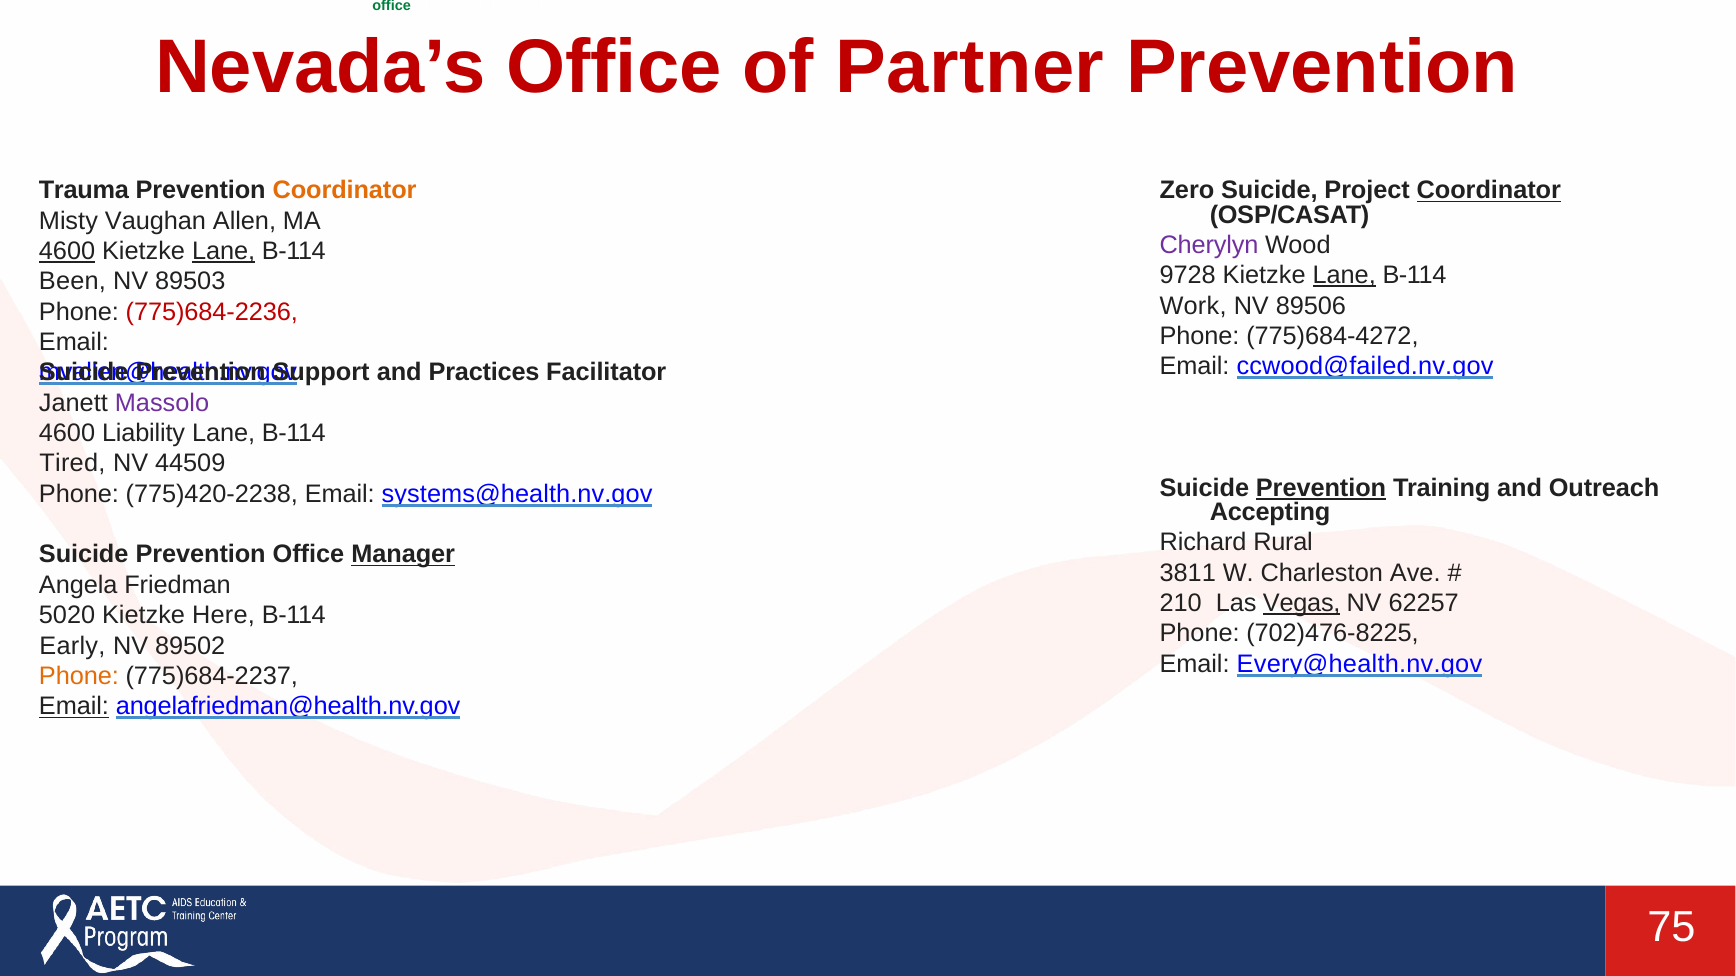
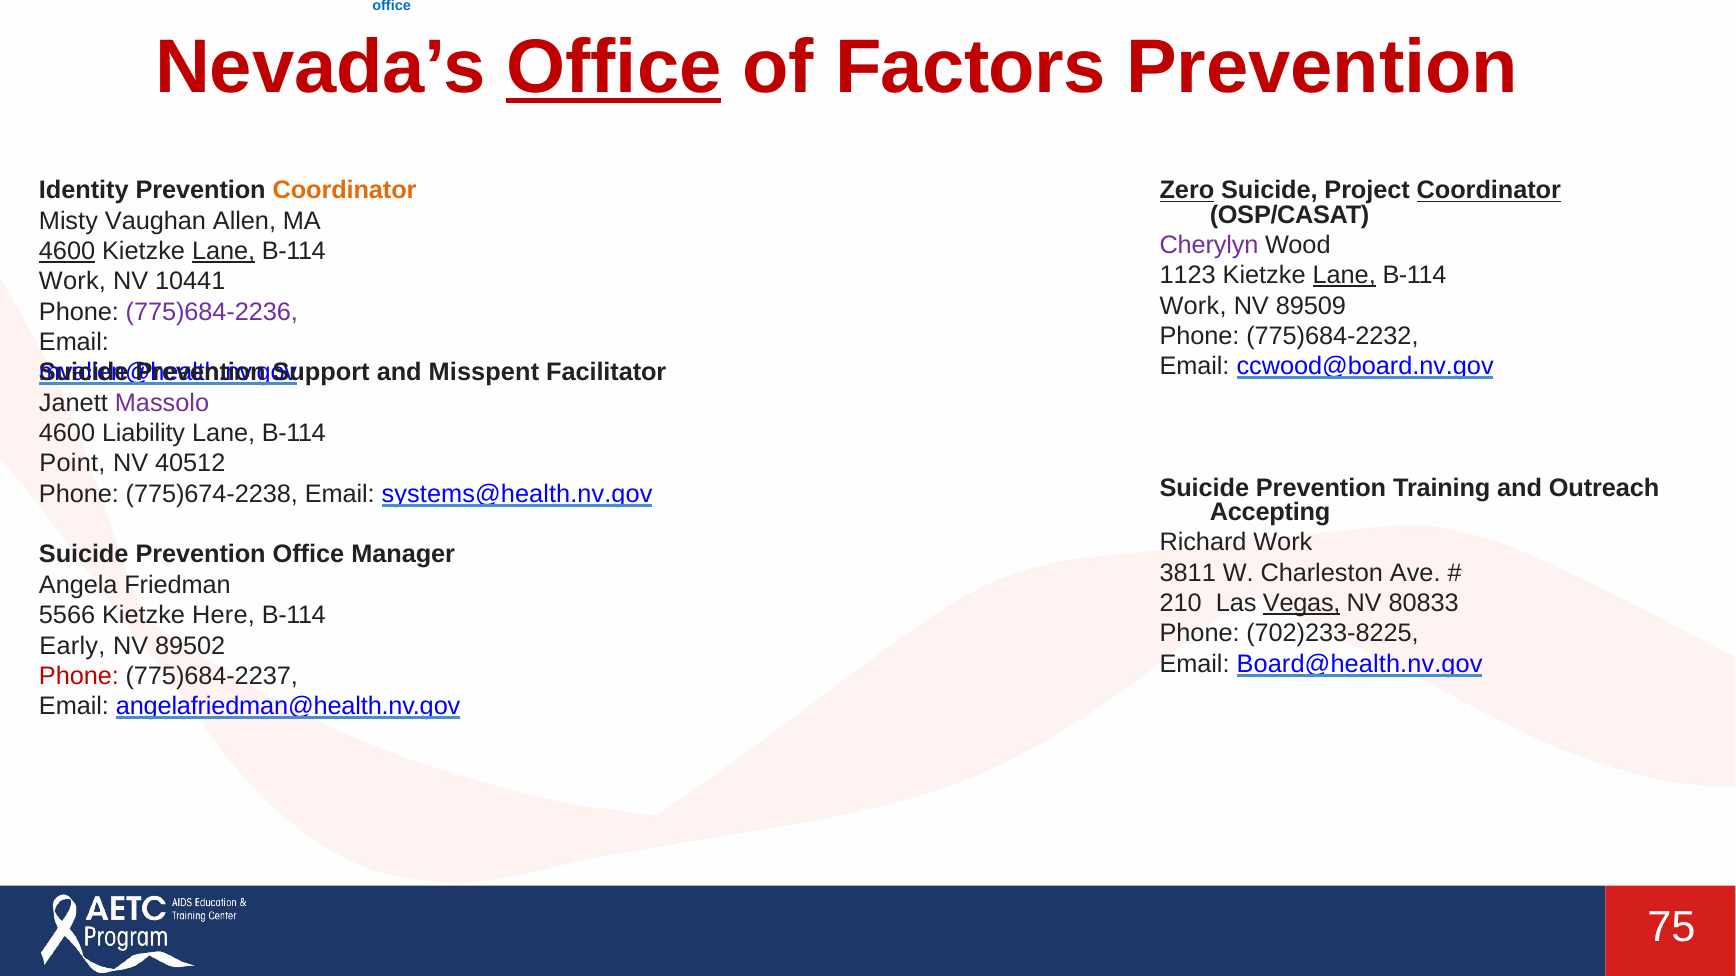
office at (392, 6) colour: green -> blue
Office at (614, 68) underline: none -> present
Partner: Partner -> Factors
Trauma: Trauma -> Identity
Zero underline: none -> present
9728: 9728 -> 1123
Been at (72, 282): Been -> Work
89503: 89503 -> 10441
89506: 89506 -> 89509
775)684-2236 colour: red -> purple
775)684-4272: 775)684-4272 -> 775)684-2232
ccwood@failed.nv.gov: ccwood@failed.nv.gov -> ccwood@board.nv.gov
Practices: Practices -> Misspent
Tired: Tired -> Point
44509: 44509 -> 40512
Prevention at (1321, 488) underline: present -> none
775)420-2238: 775)420-2238 -> 775)674-2238
Richard Rural: Rural -> Work
Manager underline: present -> none
62257: 62257 -> 80833
5020: 5020 -> 5566
702)476-8225: 702)476-8225 -> 702)233-8225
Every@health.nv.gov: Every@health.nv.gov -> Board@health.nv.gov
Phone at (79, 677) colour: orange -> red
Email at (74, 707) underline: present -> none
